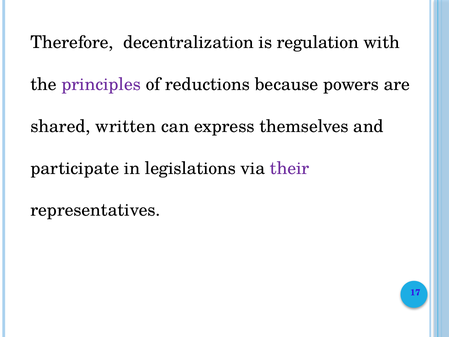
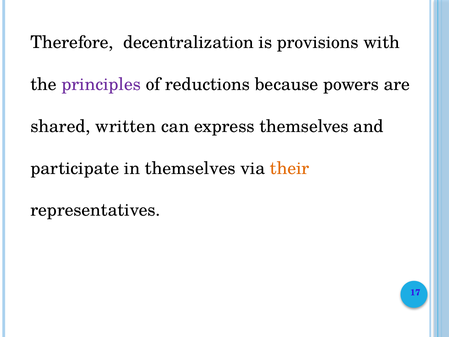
regulation: regulation -> provisions
in legislations: legislations -> themselves
their colour: purple -> orange
